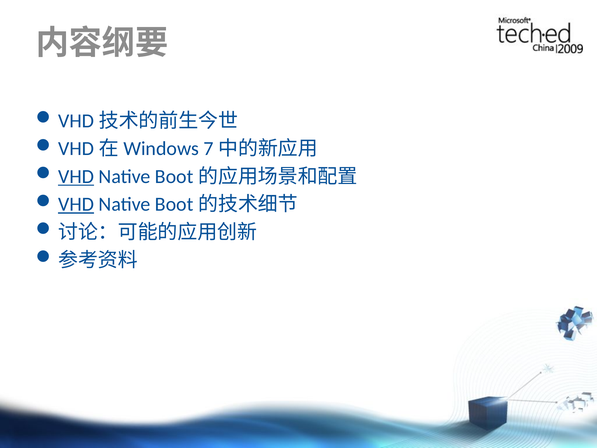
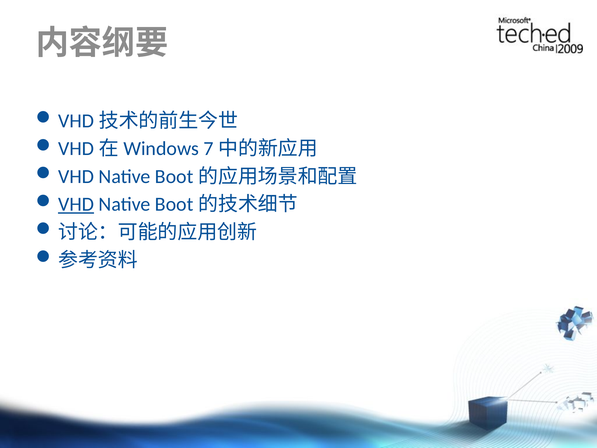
VHD at (76, 176) underline: present -> none
